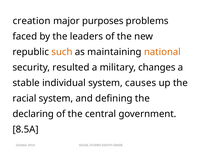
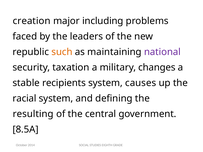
purposes: purposes -> including
national colour: orange -> purple
resulted: resulted -> taxation
individual: individual -> recipients
declaring: declaring -> resulting
